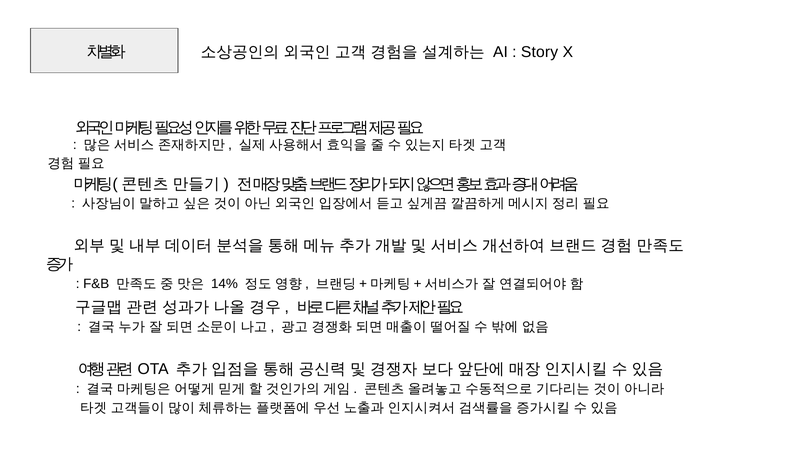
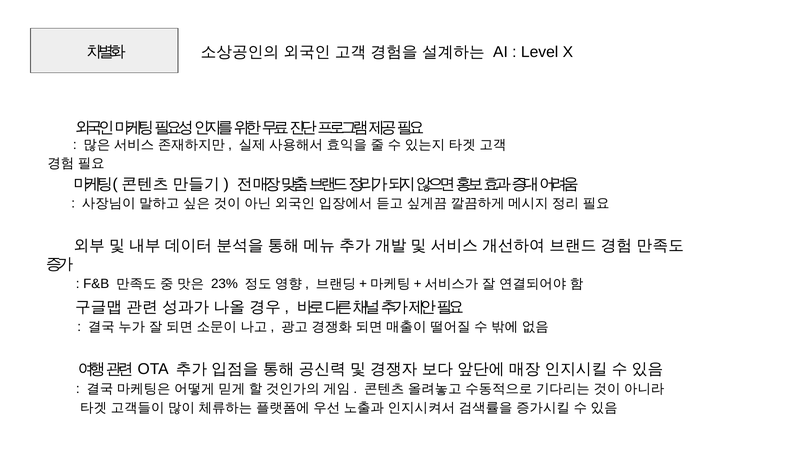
Story: Story -> Level
14%: 14% -> 23%
